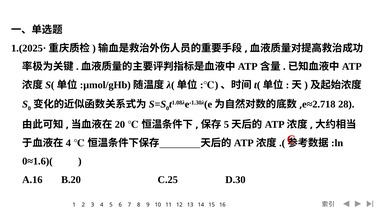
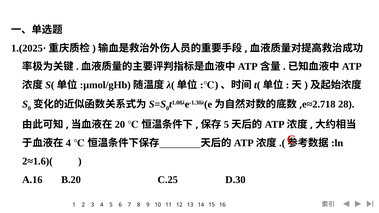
0≈1.6)(: 0≈1.6)( -> 2≈1.6)(
